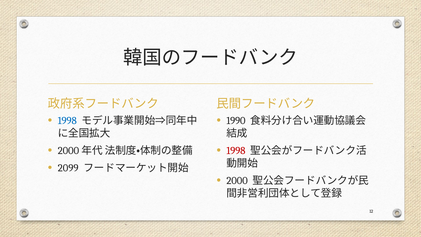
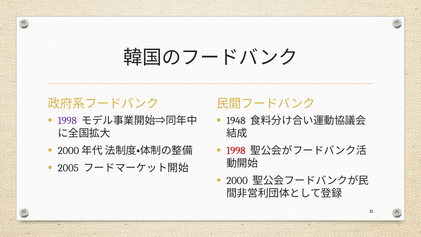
1998 at (67, 121) colour: blue -> purple
1990: 1990 -> 1948
2099: 2099 -> 2005
